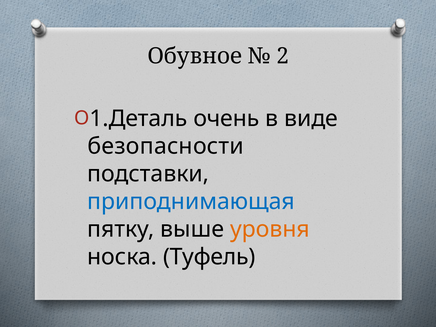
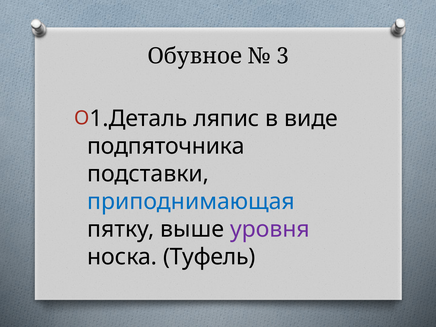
2: 2 -> 3
очень: очень -> ляпис
безопасности: безопасности -> подпяточника
уровня colour: orange -> purple
